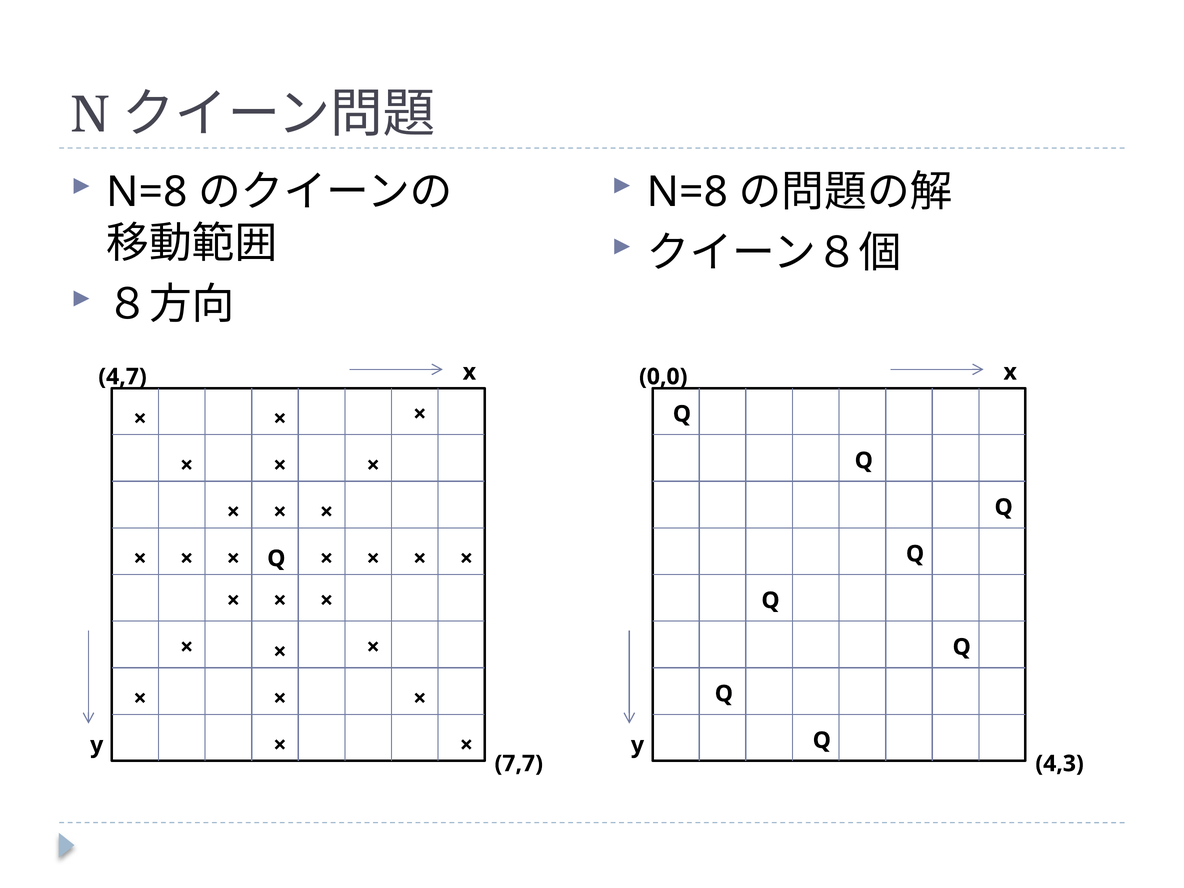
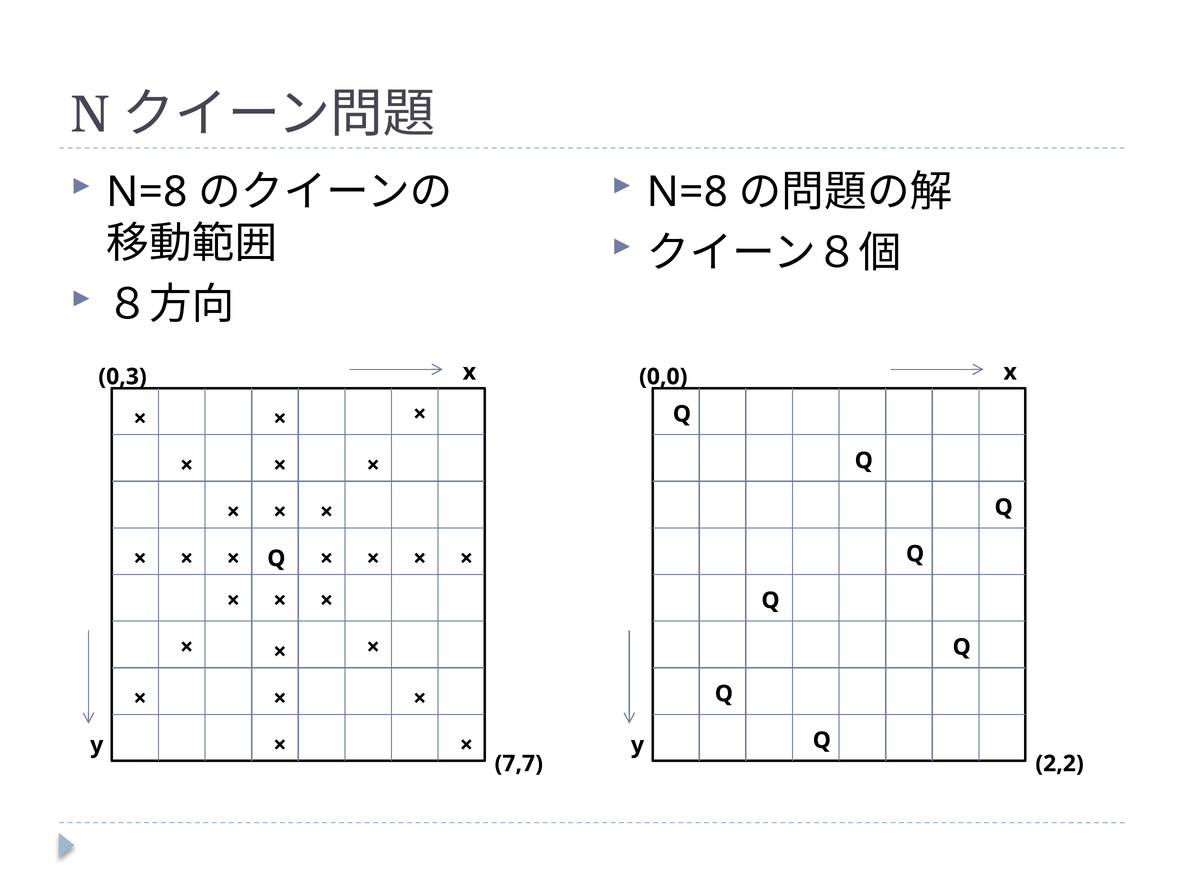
4,7: 4,7 -> 0,3
4,3: 4,3 -> 2,2
